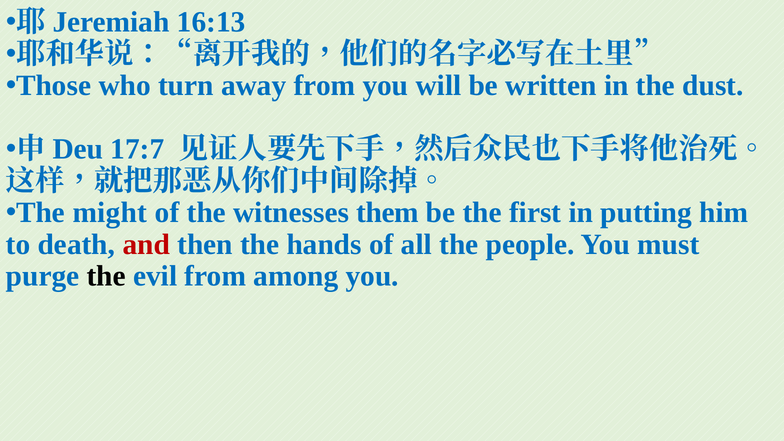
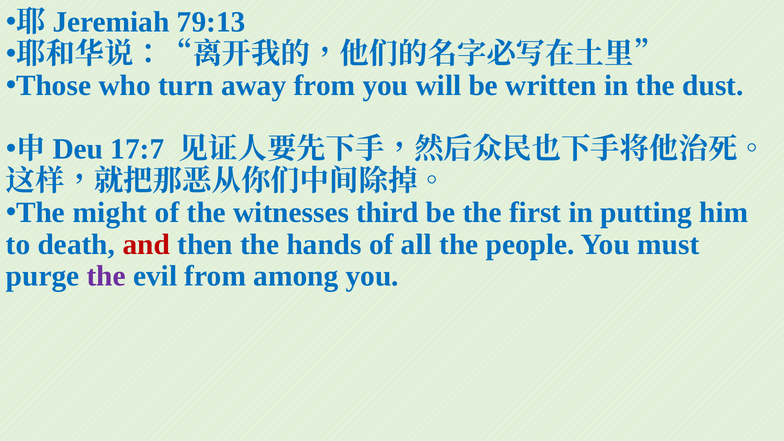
16:13: 16:13 -> 79:13
them: them -> third
the at (106, 276) colour: black -> purple
